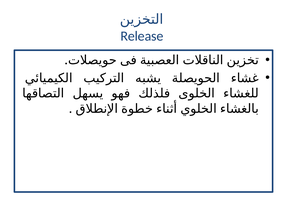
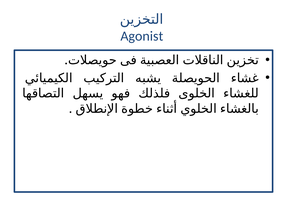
Release: Release -> Agonist
